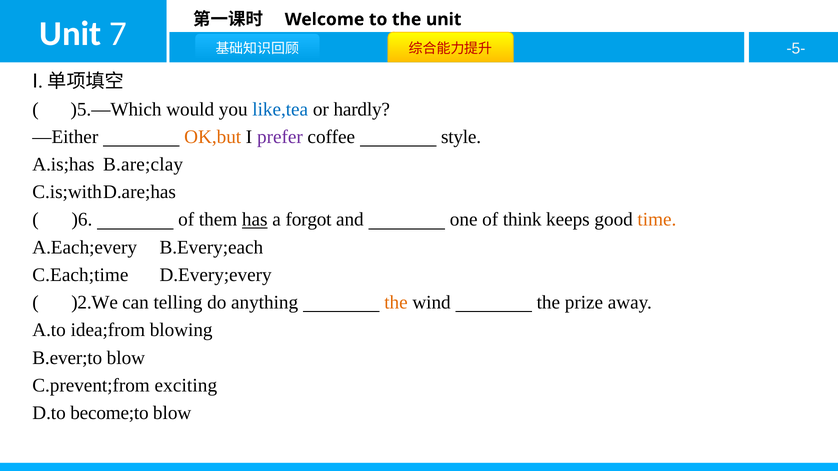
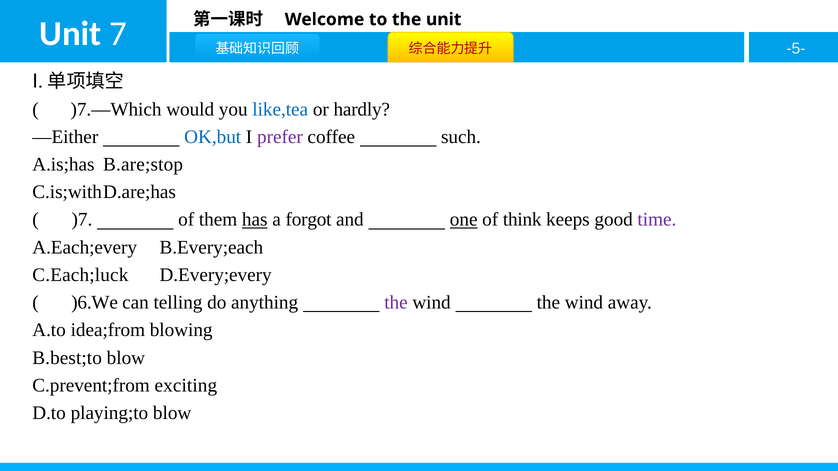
)5.—Which: )5.—Which -> )7.—Which
OK,but colour: orange -> blue
style: style -> such
B.are;clay: B.are;clay -> B.are;stop
)6: )6 -> )7
one underline: none -> present
time colour: orange -> purple
C.Each;time: C.Each;time -> C.Each;luck
)2.We: )2.We -> )6.We
the at (396, 303) colour: orange -> purple
wind the prize: prize -> wind
B.ever;to: B.ever;to -> B.best;to
become;to: become;to -> playing;to
